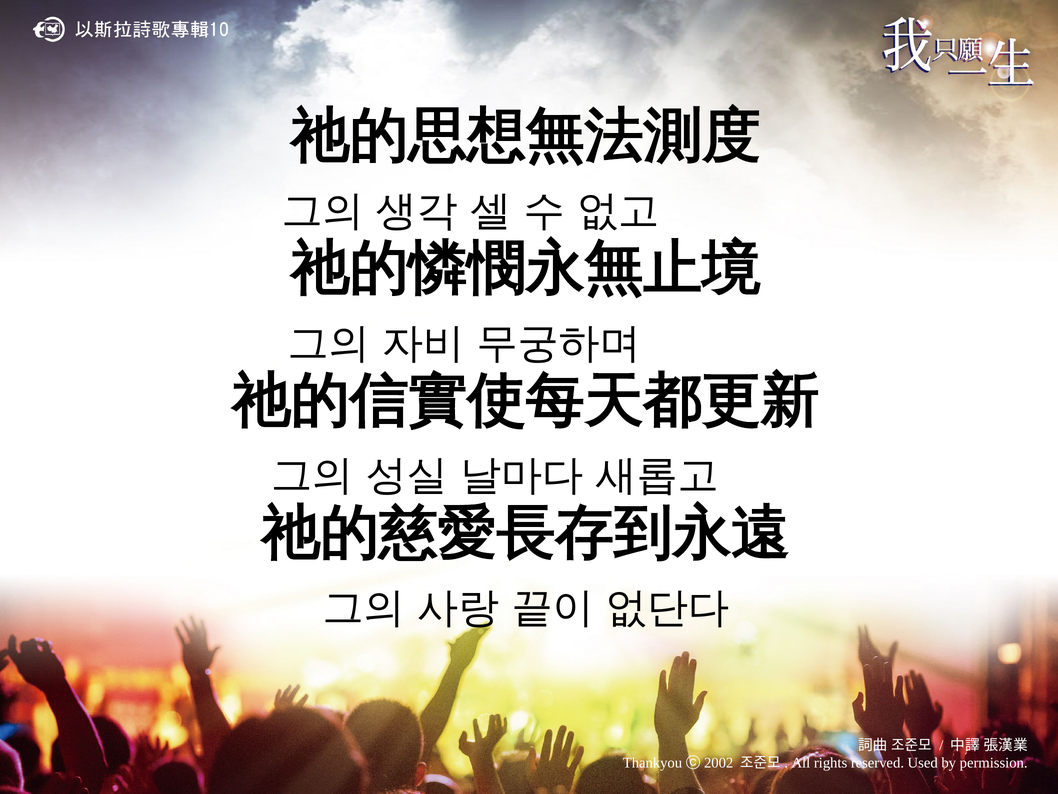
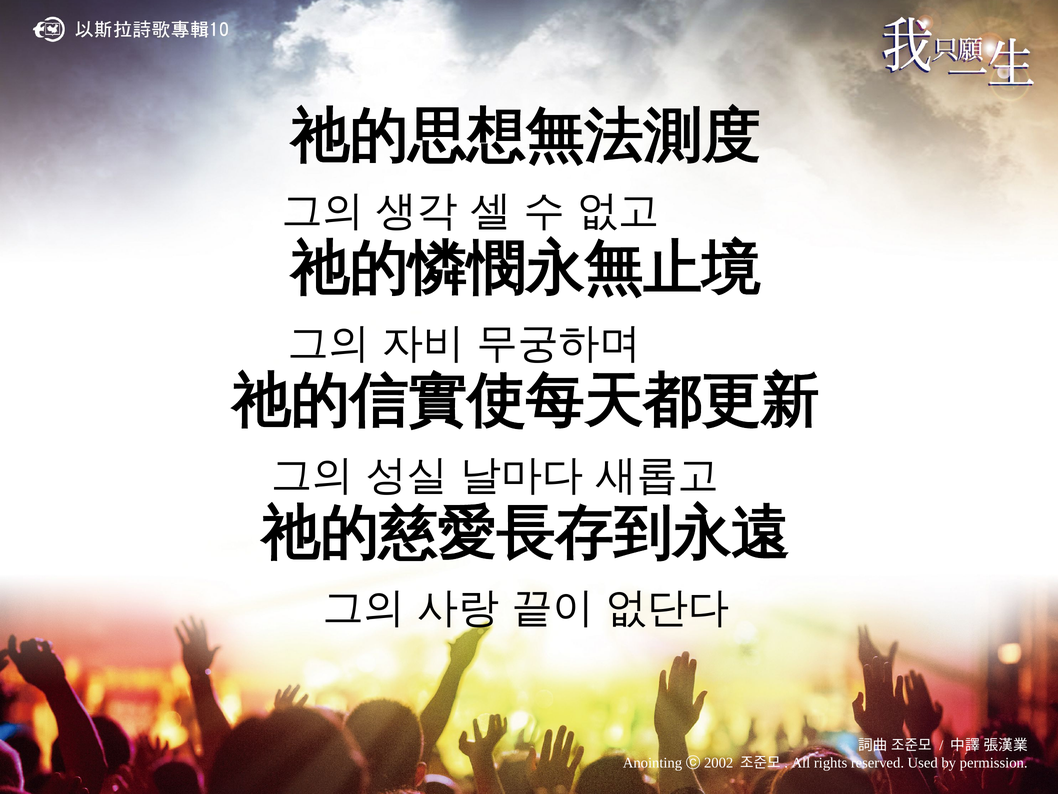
Thankyou: Thankyou -> Anointing
